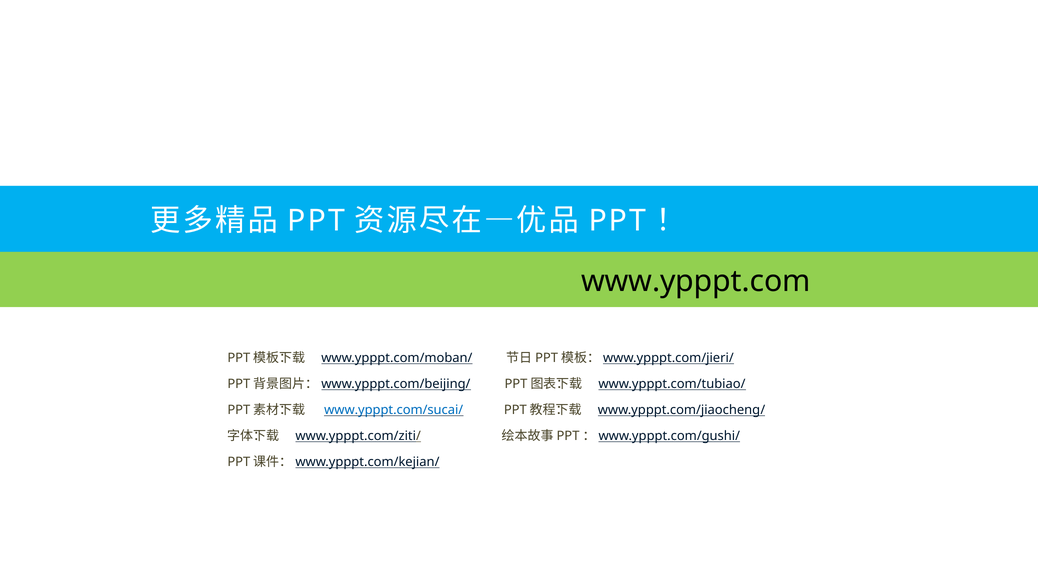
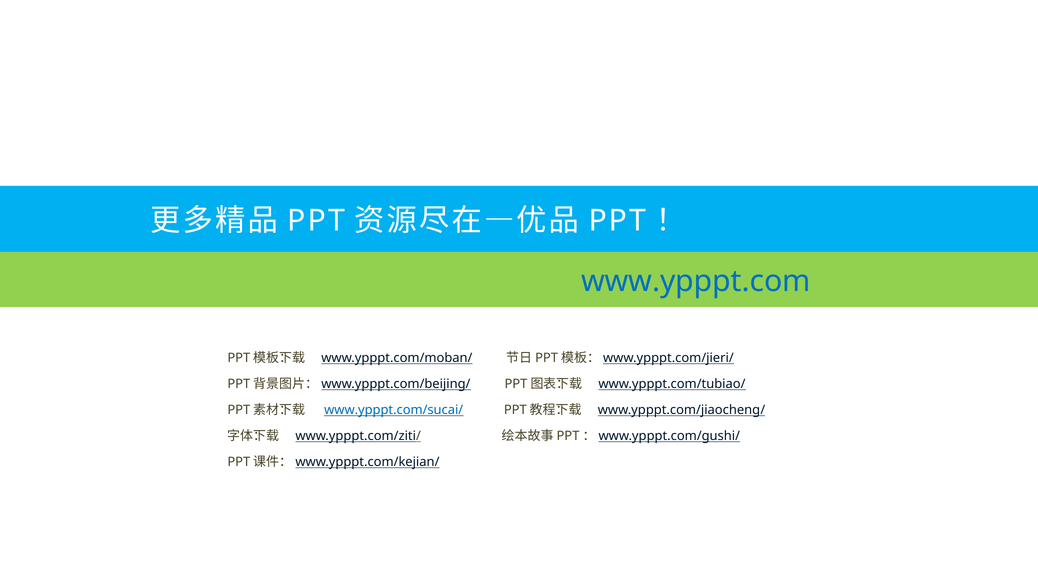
www.ypppt.com colour: black -> blue
